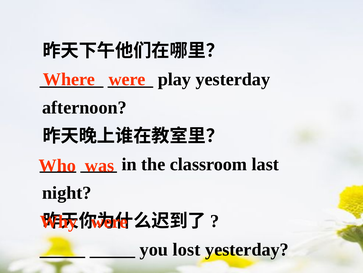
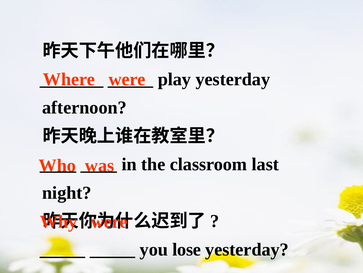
lost: lost -> lose
